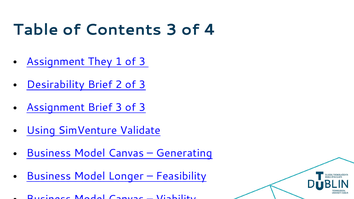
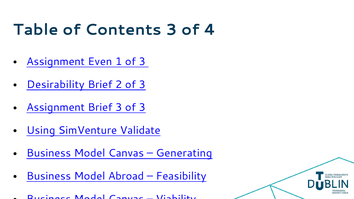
They: They -> Even
Longer: Longer -> Abroad
